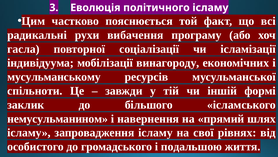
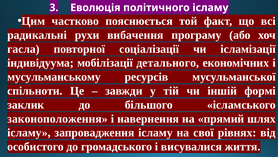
винагороду: винагороду -> детального
немусульманином: немусульманином -> законоположення
подальшою: подальшою -> висувалися
